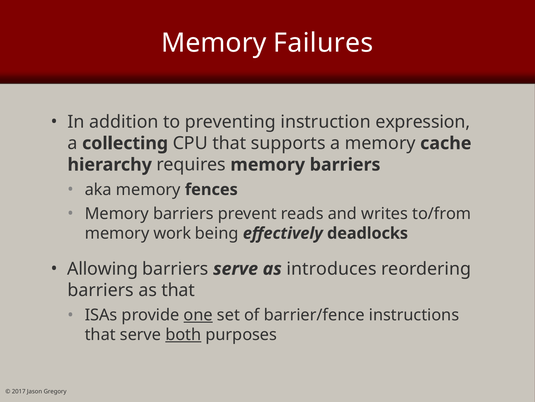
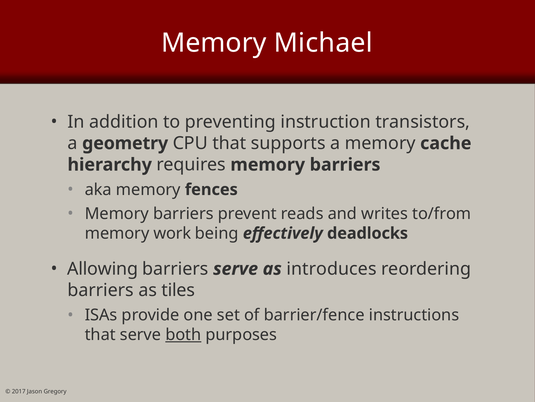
Failures: Failures -> Michael
expression: expression -> transistors
collecting: collecting -> geometry
as that: that -> tiles
one underline: present -> none
